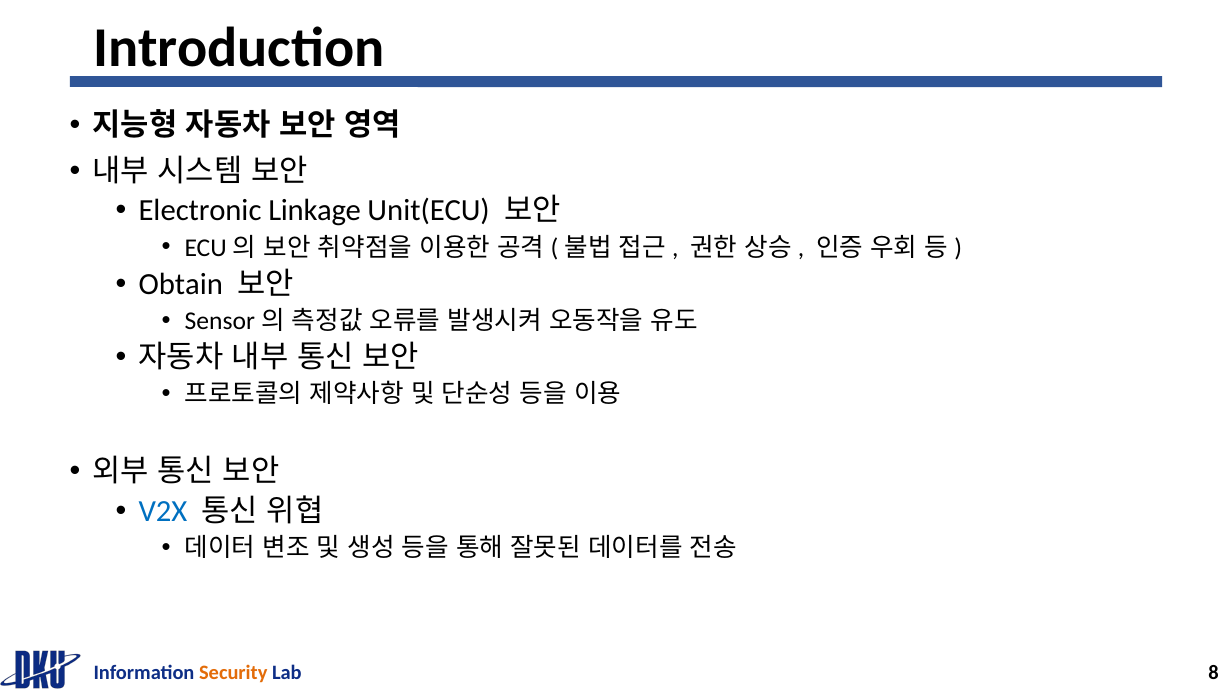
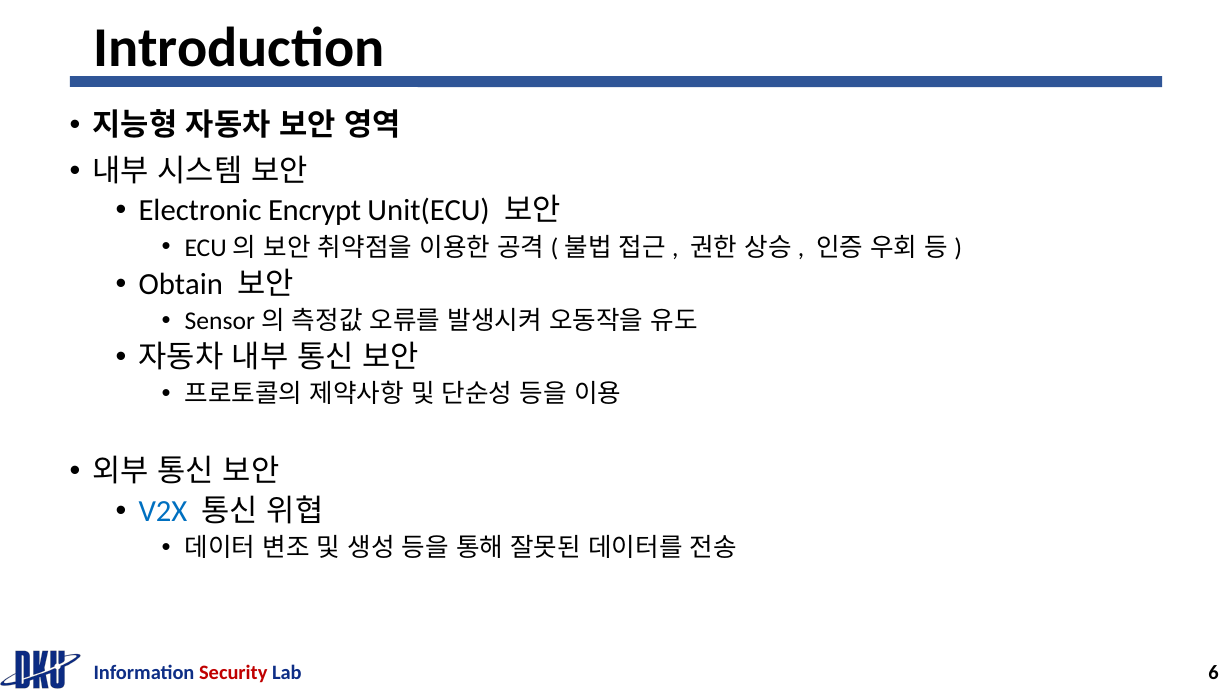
Linkage: Linkage -> Encrypt
Security colour: orange -> red
8: 8 -> 6
